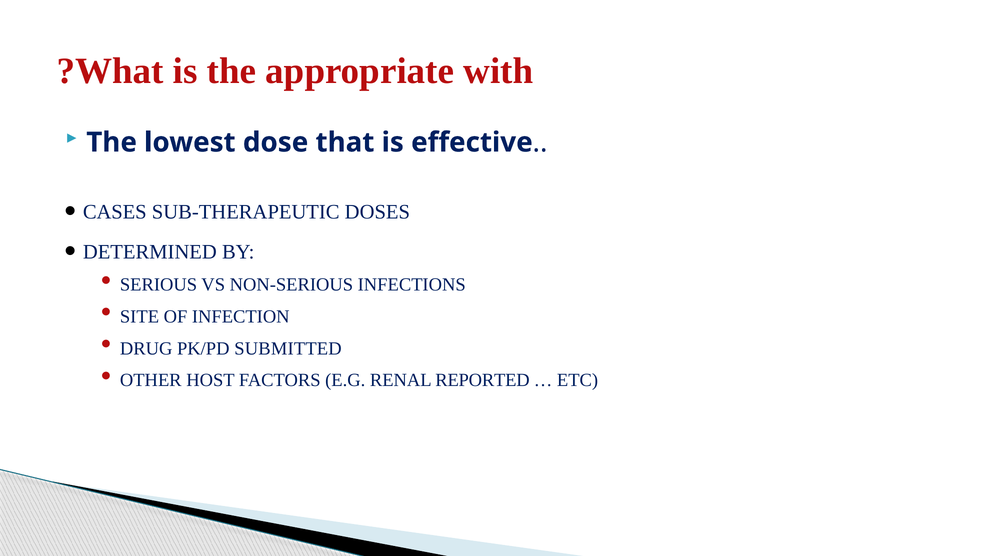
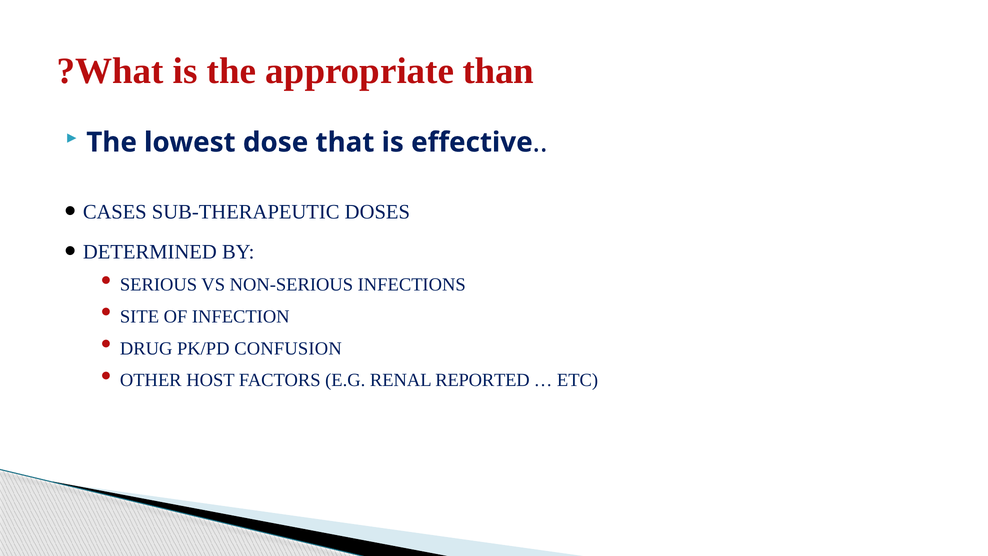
with: with -> than
SUBMITTED: SUBMITTED -> CONFUSION
